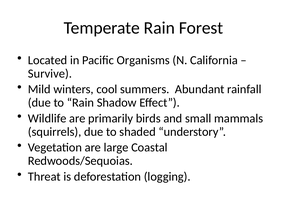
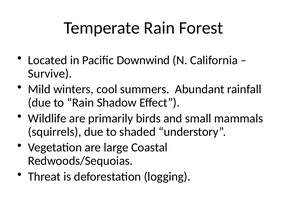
Organisms: Organisms -> Downwind
